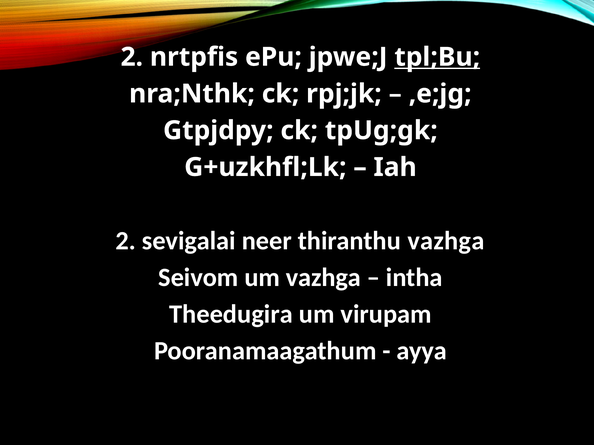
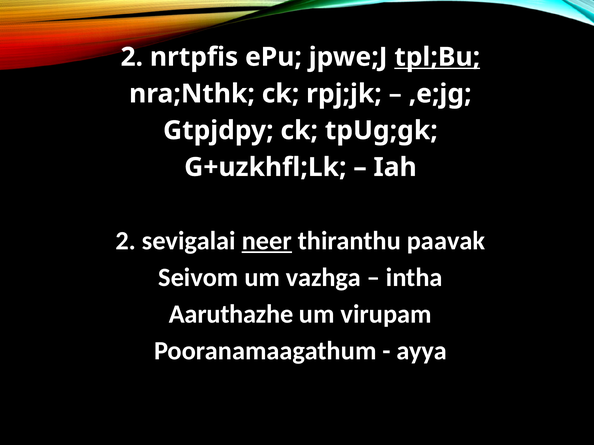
neer underline: none -> present
thiranthu vazhga: vazhga -> paavak
Theedugira: Theedugira -> Aaruthazhe
